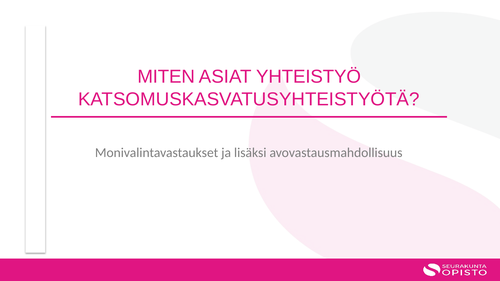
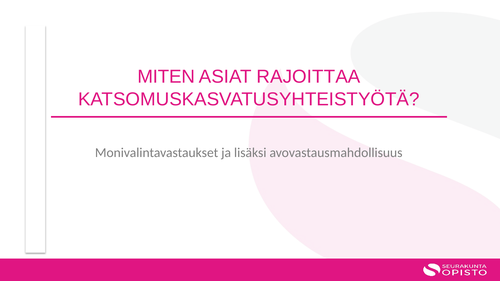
YHTEISTYÖ: YHTEISTYÖ -> RAJOITTAA
